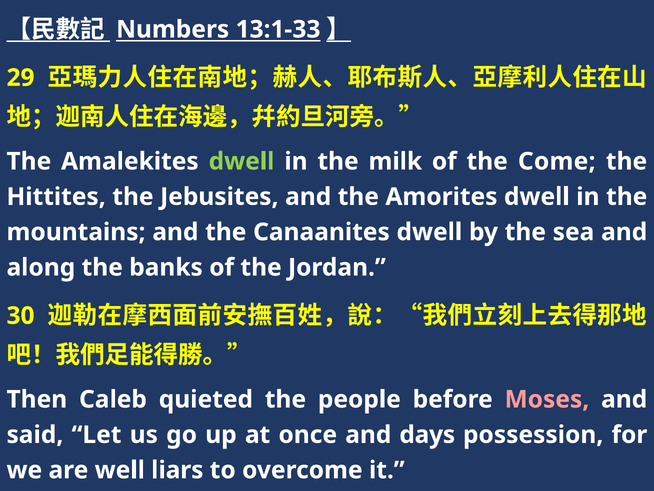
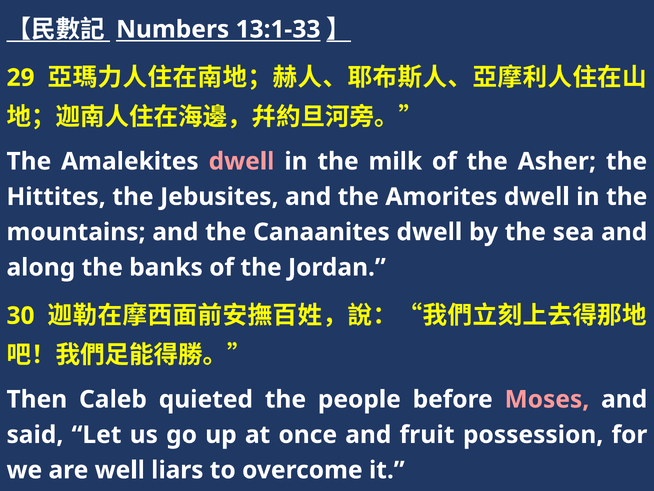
dwell at (242, 161) colour: light green -> pink
Come: Come -> Asher
days: days -> fruit
